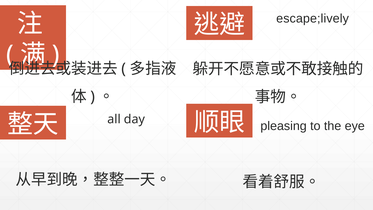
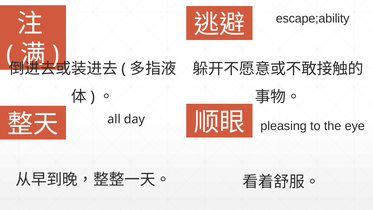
escape;lively: escape;lively -> escape;ability
